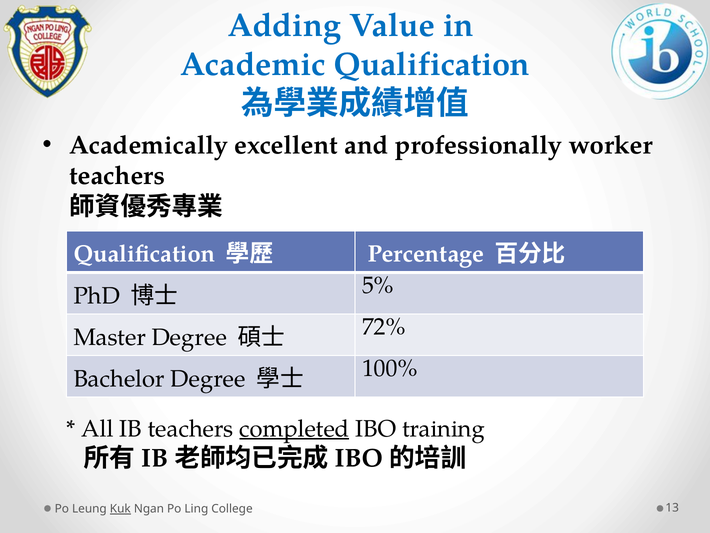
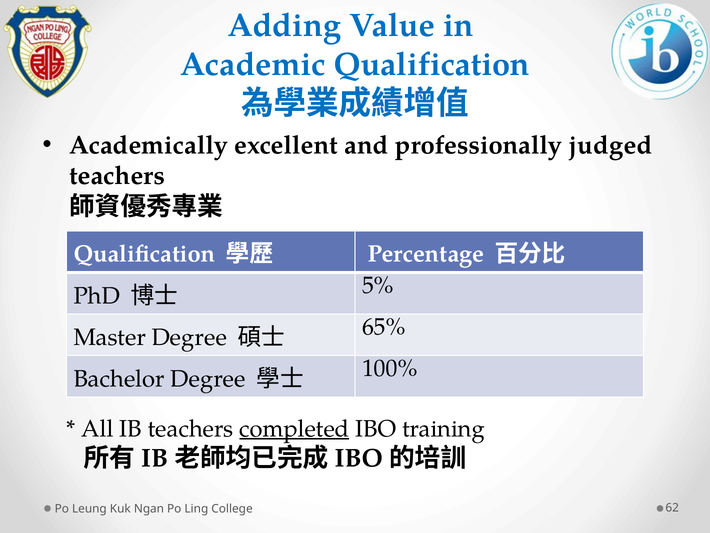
worker: worker -> judged
72%: 72% -> 65%
Kuk underline: present -> none
13: 13 -> 62
